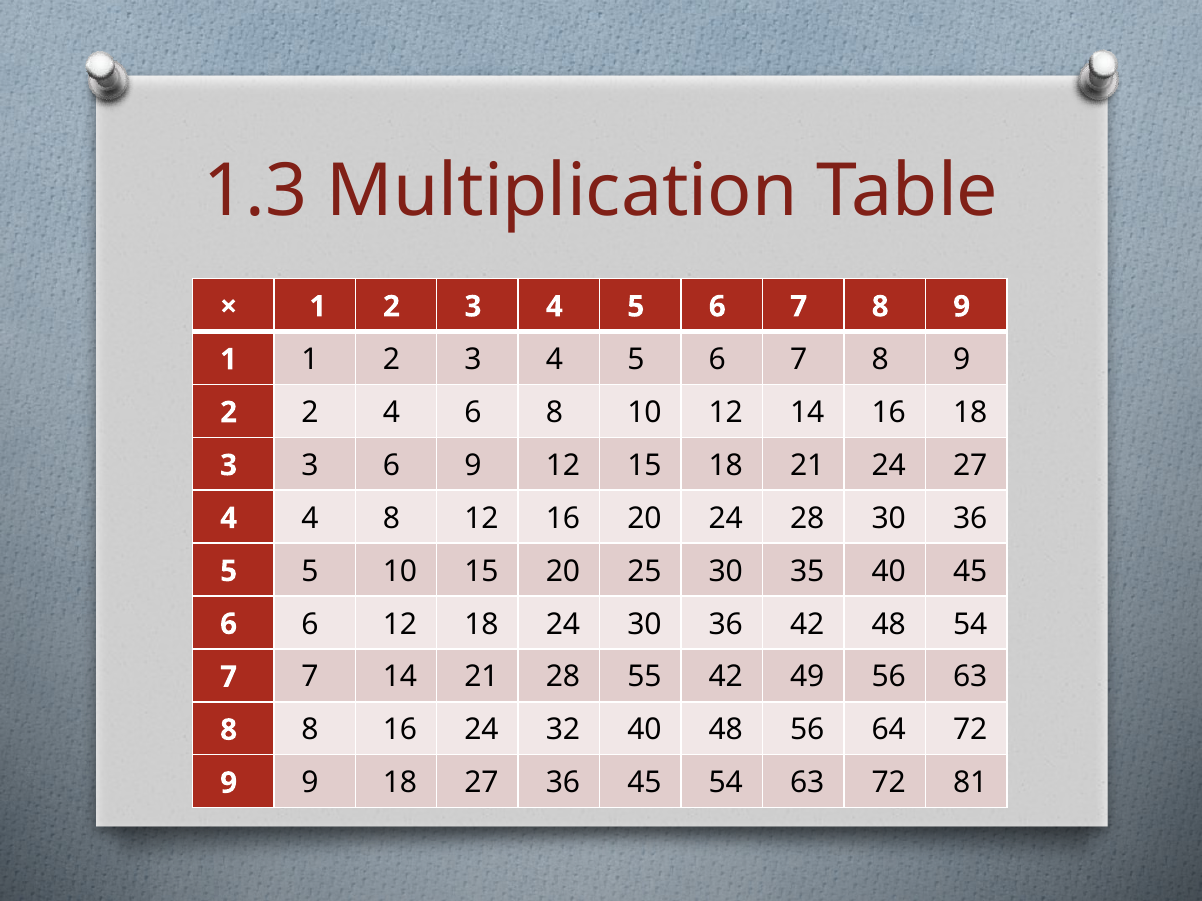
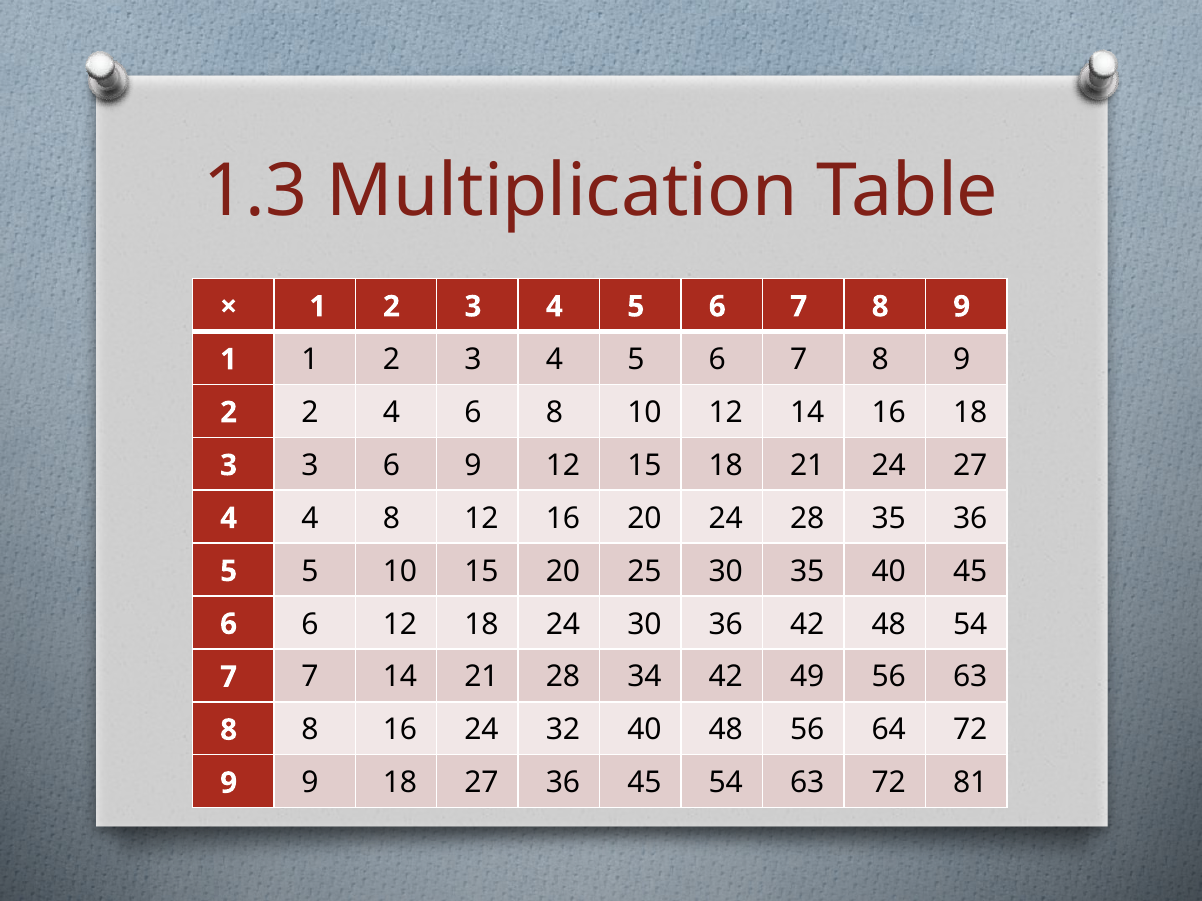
28 30: 30 -> 35
55: 55 -> 34
